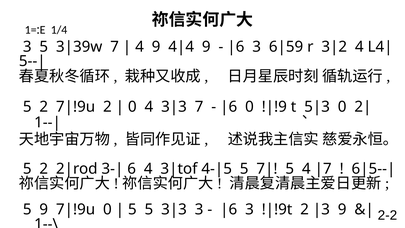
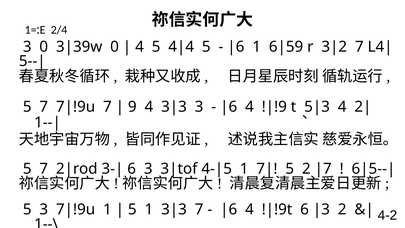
1/4: 1/4 -> 2/4
3 5: 5 -> 0
7 at (115, 47): 7 -> 0
4 9: 9 -> 5
9 at (206, 47): 9 -> 5
3 at (257, 47): 3 -> 1
4 at (359, 47): 4 -> 7
2 at (44, 107): 2 -> 7
2 at (107, 107): 2 -> 7
0 at (132, 107): 0 -> 9
7 at (199, 107): 7 -> 3
0 at (249, 107): 0 -> 4
0 at (342, 107): 0 -> 4
2 at (44, 169): 2 -> 7
6 4: 4 -> 3
5 at (244, 169): 5 -> 1
5 4: 4 -> 2
5 9: 9 -> 3
0 at (107, 209): 0 -> 1
5 5: 5 -> 1
3 at (199, 209): 3 -> 7
3 at (249, 209): 3 -> 4
2 at (305, 209): 2 -> 6
9 at (342, 209): 9 -> 2
2-2: 2-2 -> 4-2
